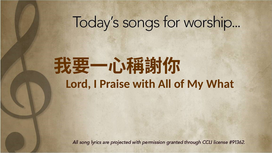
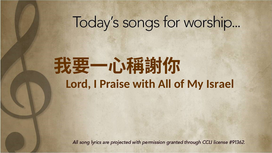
What: What -> Israel
